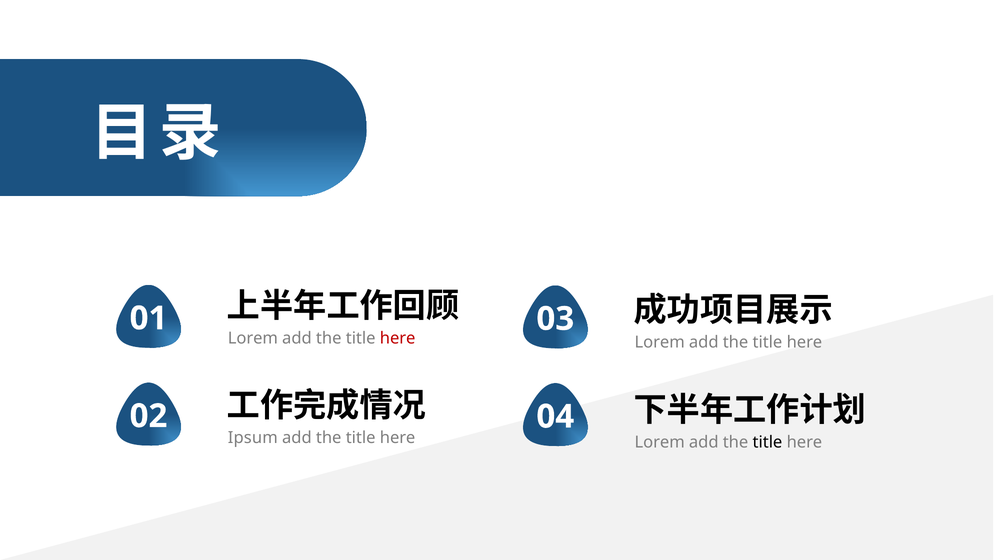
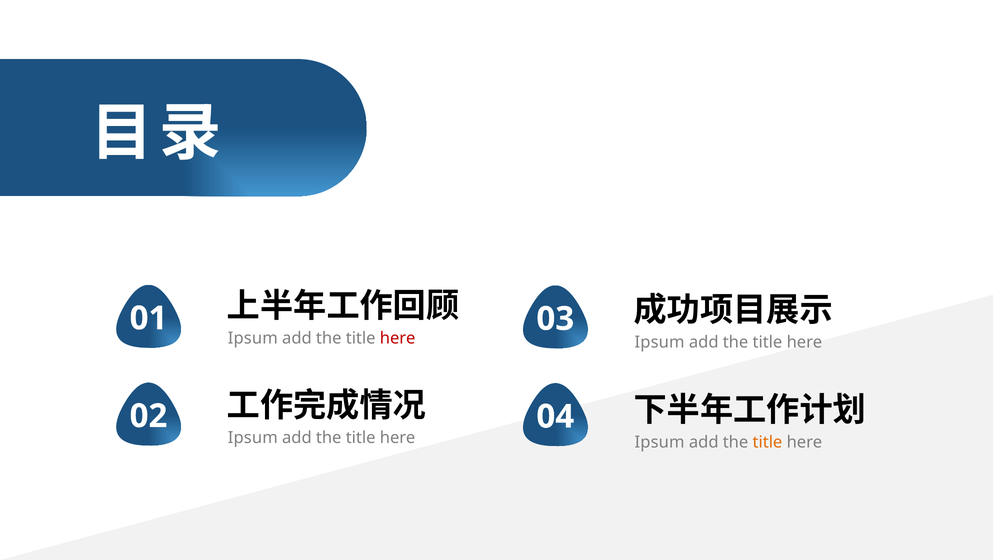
Lorem at (253, 338): Lorem -> Ipsum
Lorem at (660, 342): Lorem -> Ipsum
Lorem at (660, 442): Lorem -> Ipsum
title at (767, 442) colour: black -> orange
